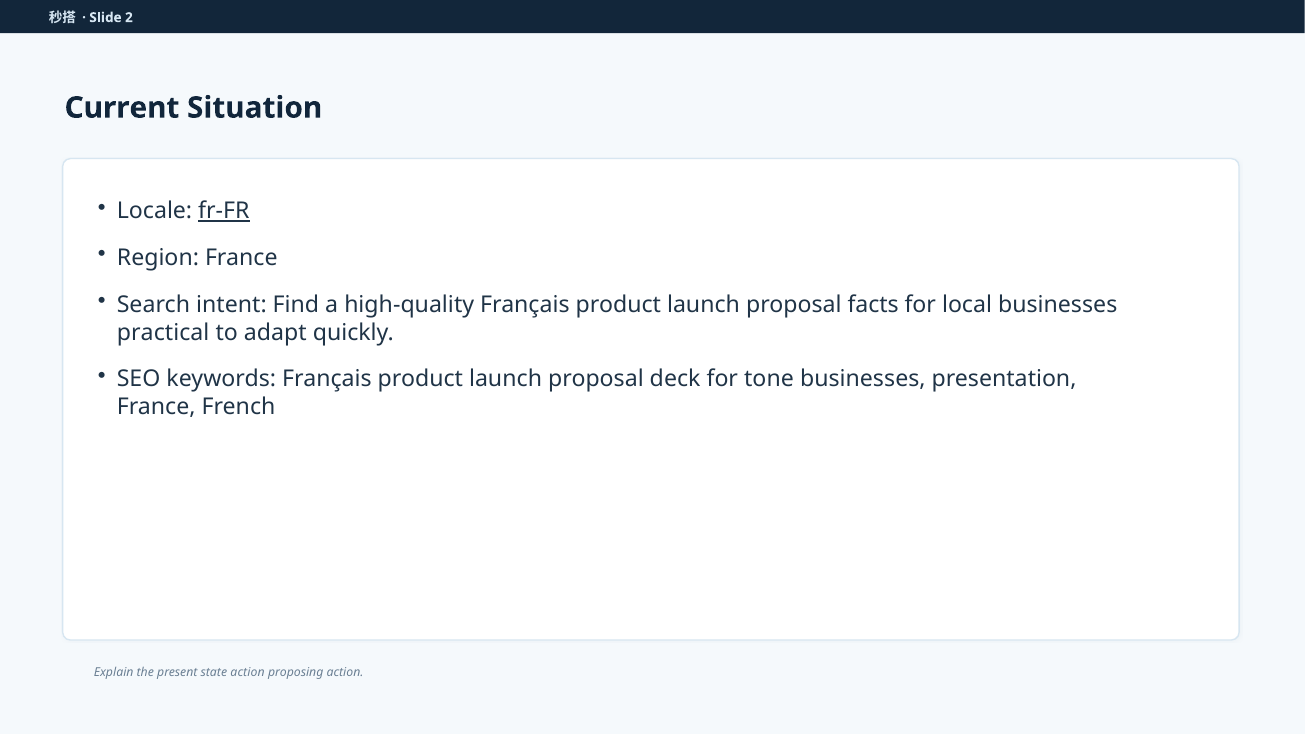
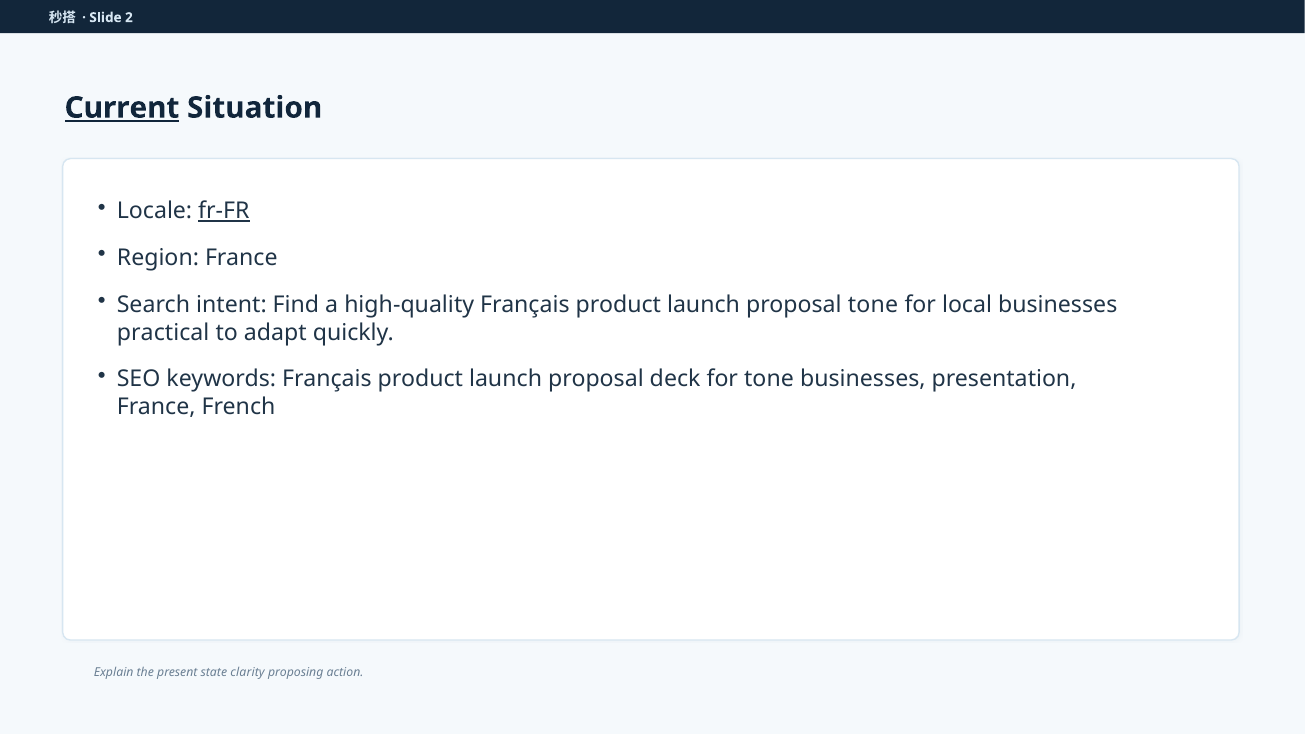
Current underline: none -> present
proposal facts: facts -> tone
state action: action -> clarity
